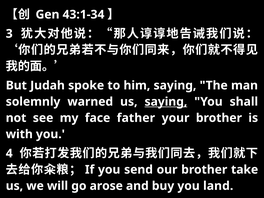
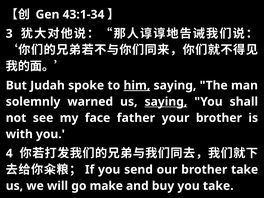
him underline: none -> present
arose: arose -> make
you land: land -> take
